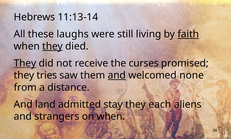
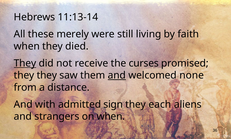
laughs: laughs -> merely
faith underline: present -> none
they at (53, 46) underline: present -> none
they tries: tries -> they
land: land -> with
stay: stay -> sign
